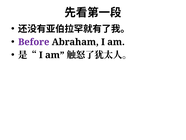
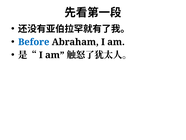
Before colour: purple -> blue
